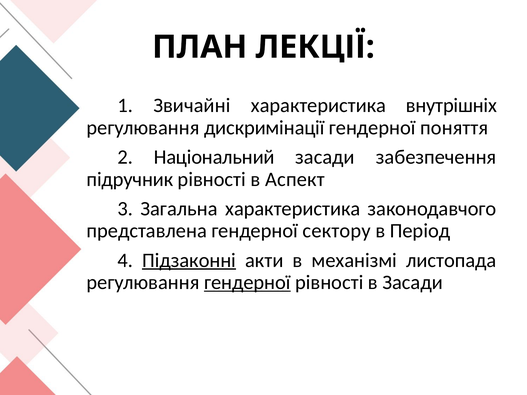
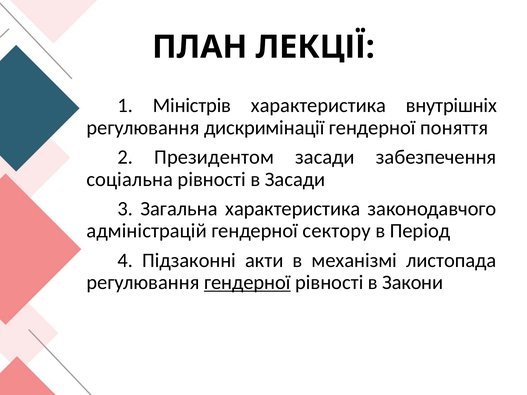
Звичайні: Звичайні -> Міністрів
Національний: Національний -> Президентом
підручник: підручник -> соціальна
в Аспект: Аспект -> Засади
представлена: представлена -> адміністрацій
Підзаконні underline: present -> none
в Засади: Засади -> Закони
